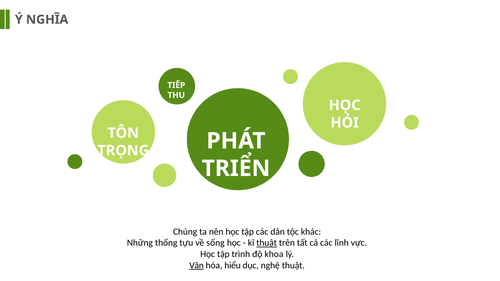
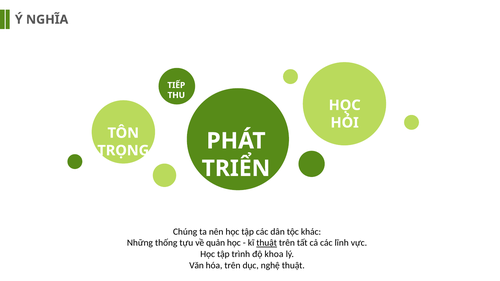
sống: sống -> quản
Văn underline: present -> none
hóa hiểu: hiểu -> trên
